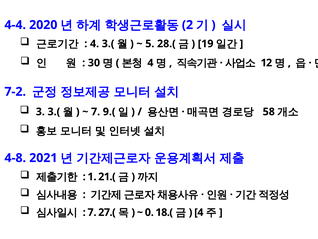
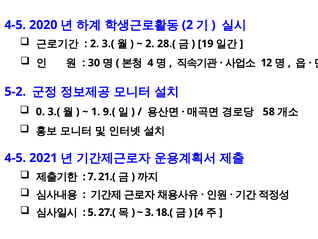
4-4 at (15, 25): 4-4 -> 4-5
4 at (95, 44): 4 -> 2
5 at (150, 44): 5 -> 2
7-2: 7-2 -> 5-2
3: 3 -> 0
7 at (96, 112): 7 -> 1
4-8 at (15, 158): 4-8 -> 4-5
1: 1 -> 7
7 at (92, 212): 7 -> 5
0: 0 -> 3
